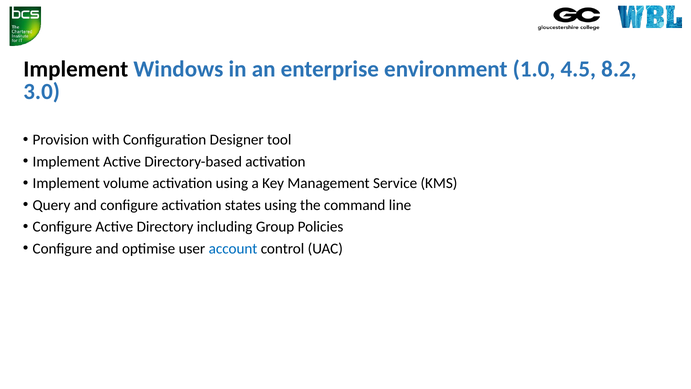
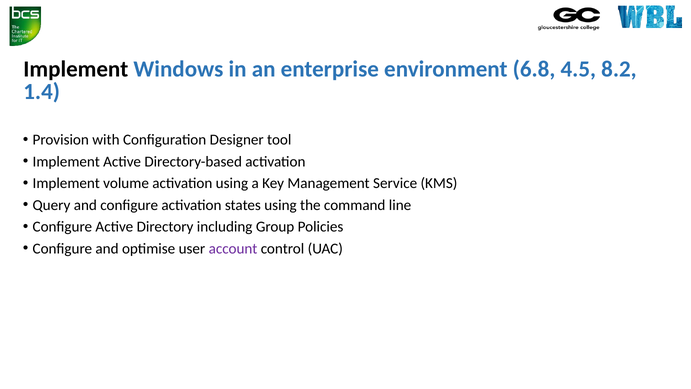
1.0: 1.0 -> 6.8
3.0: 3.0 -> 1.4
account colour: blue -> purple
